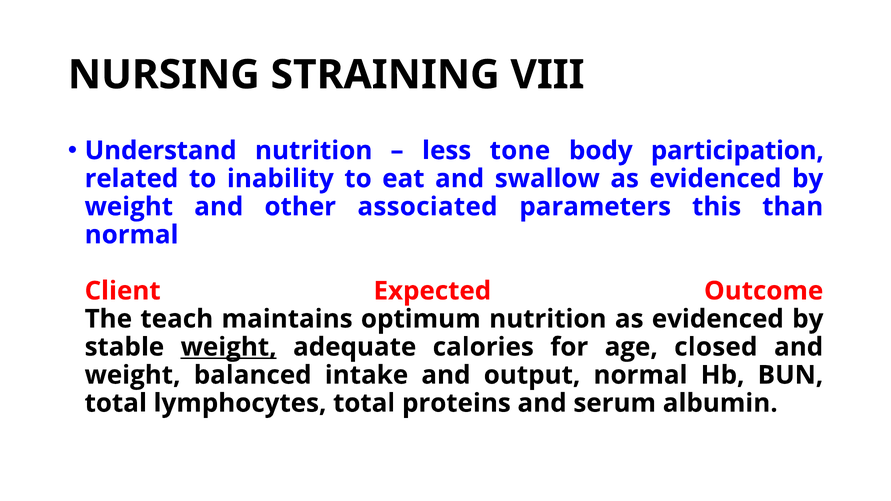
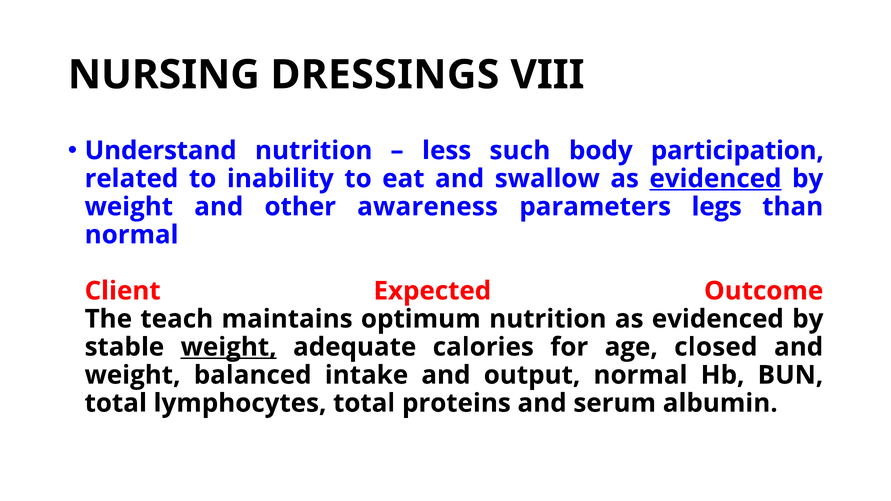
STRAINING: STRAINING -> DRESSINGS
tone: tone -> such
evidenced at (715, 179) underline: none -> present
associated: associated -> awareness
this: this -> legs
